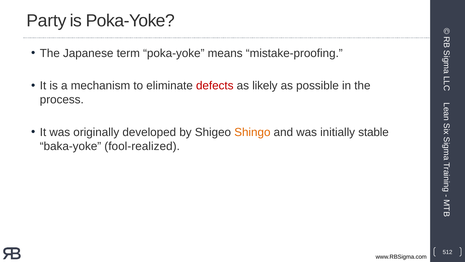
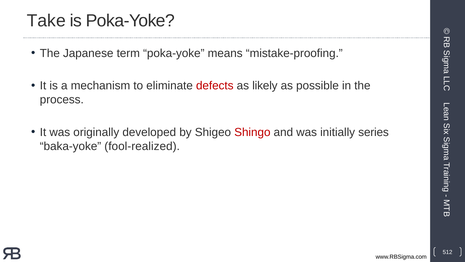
Party: Party -> Take
Shingo colour: orange -> red
stable: stable -> series
